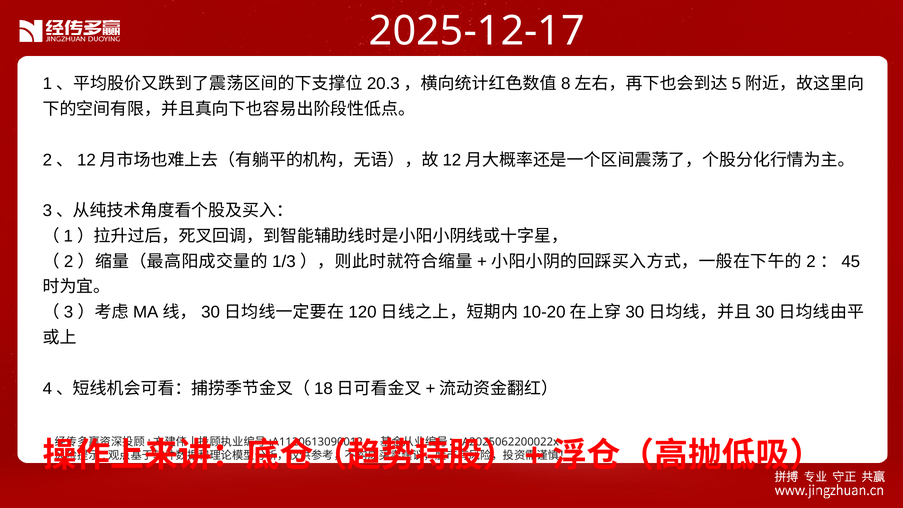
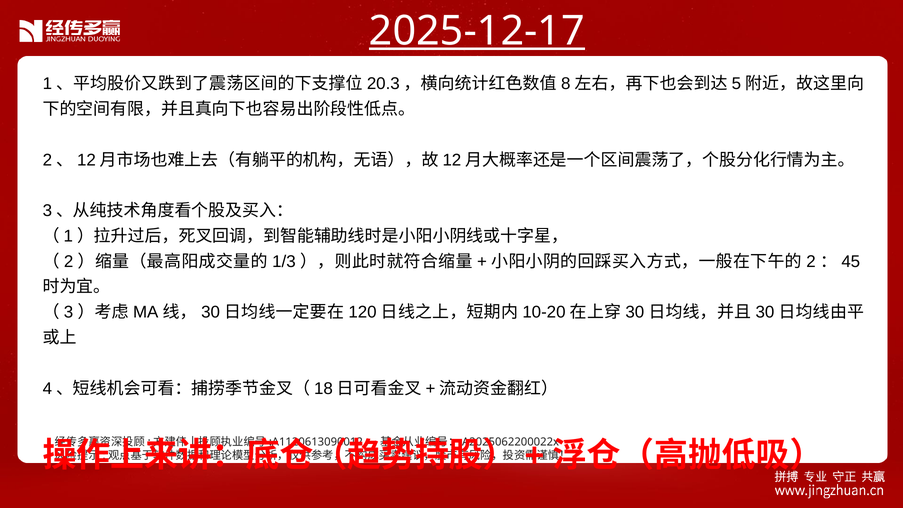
2025-12-17 underline: none -> present
